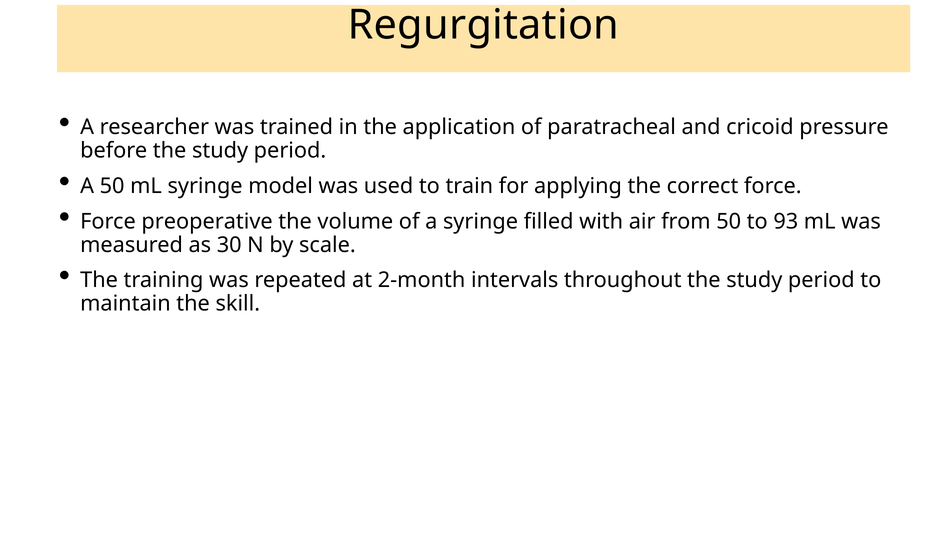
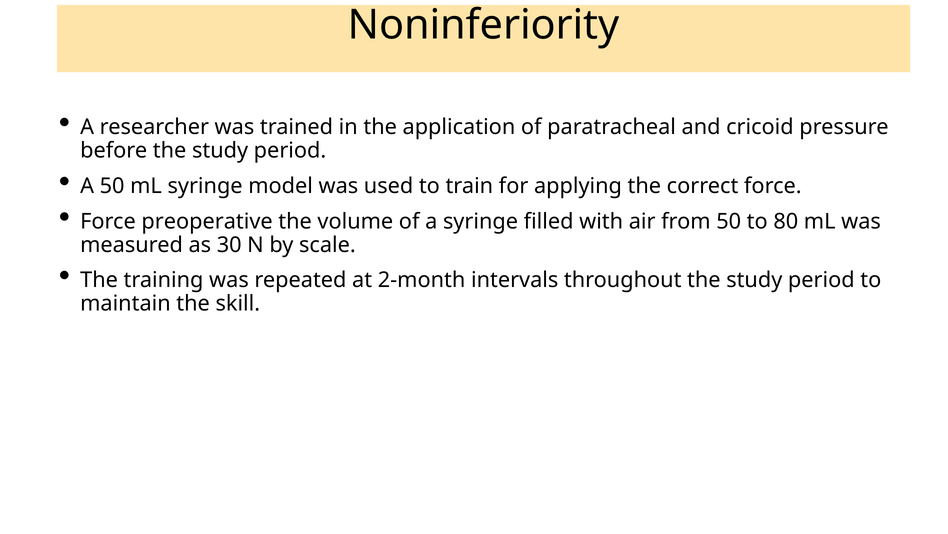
Regurgitation: Regurgitation -> Noninferiority
93: 93 -> 80
